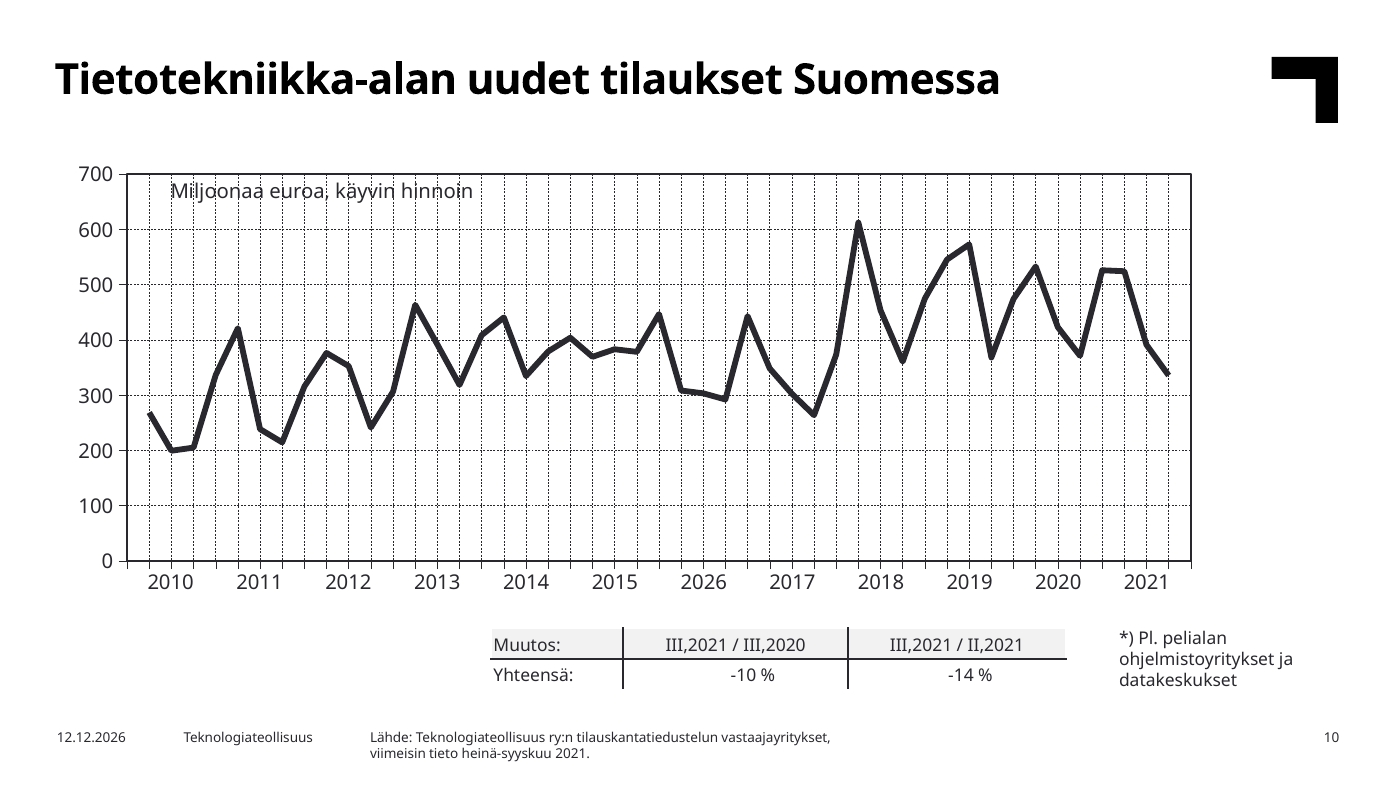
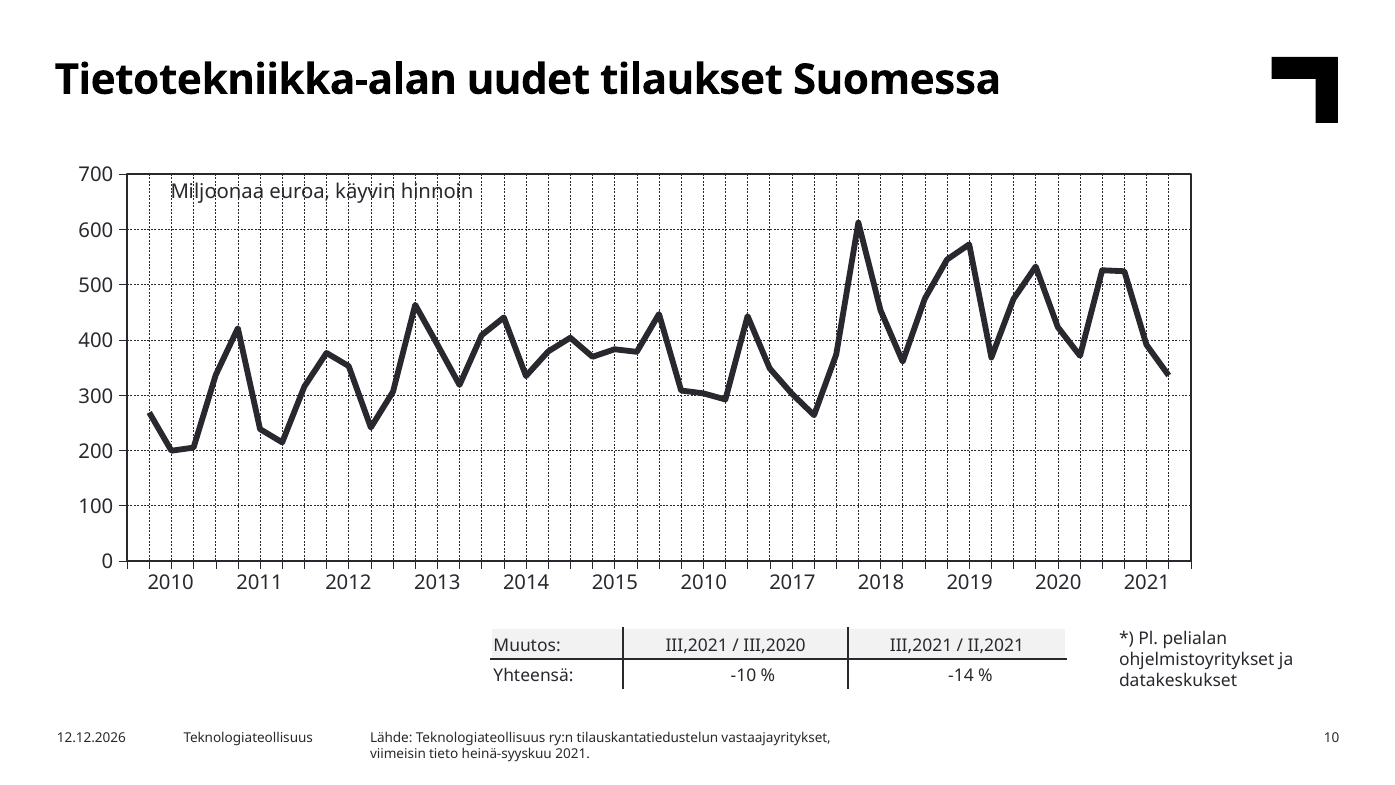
2015 2026: 2026 -> 2010
